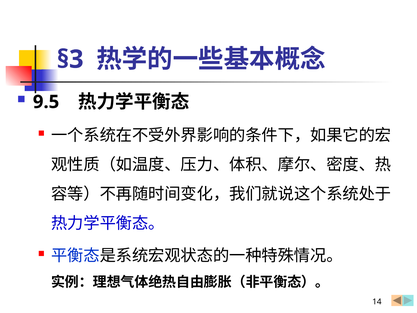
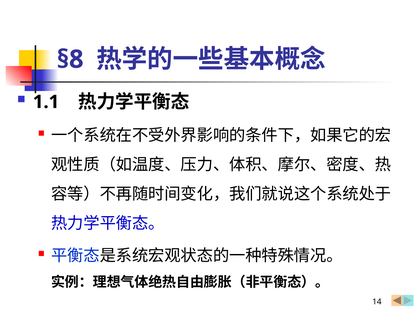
§3: §3 -> §8
9.5: 9.5 -> 1.1
